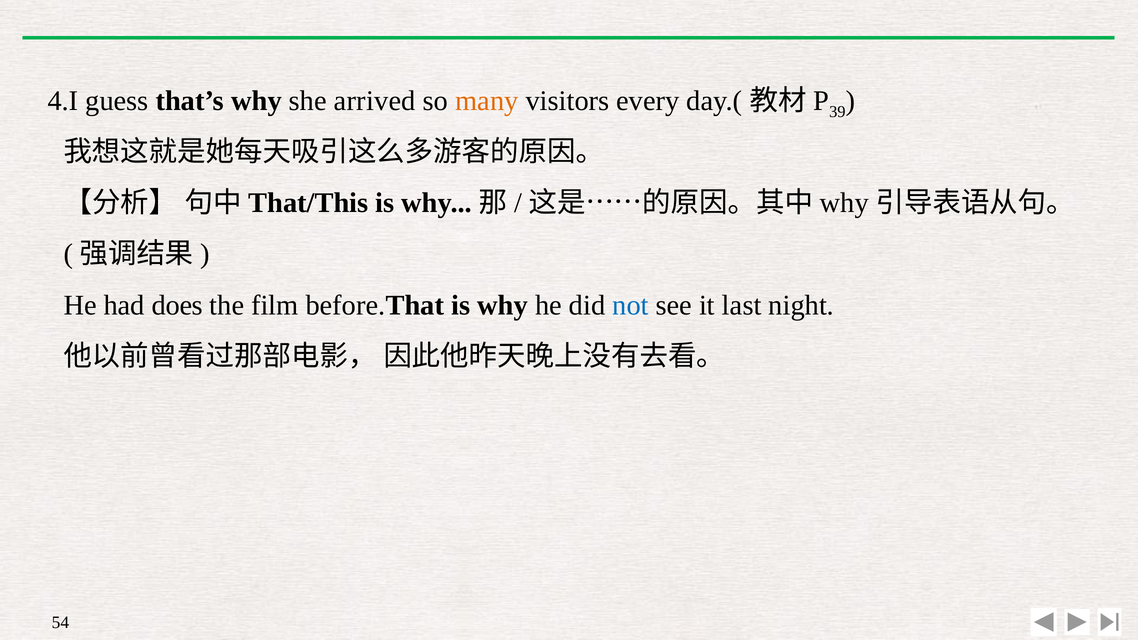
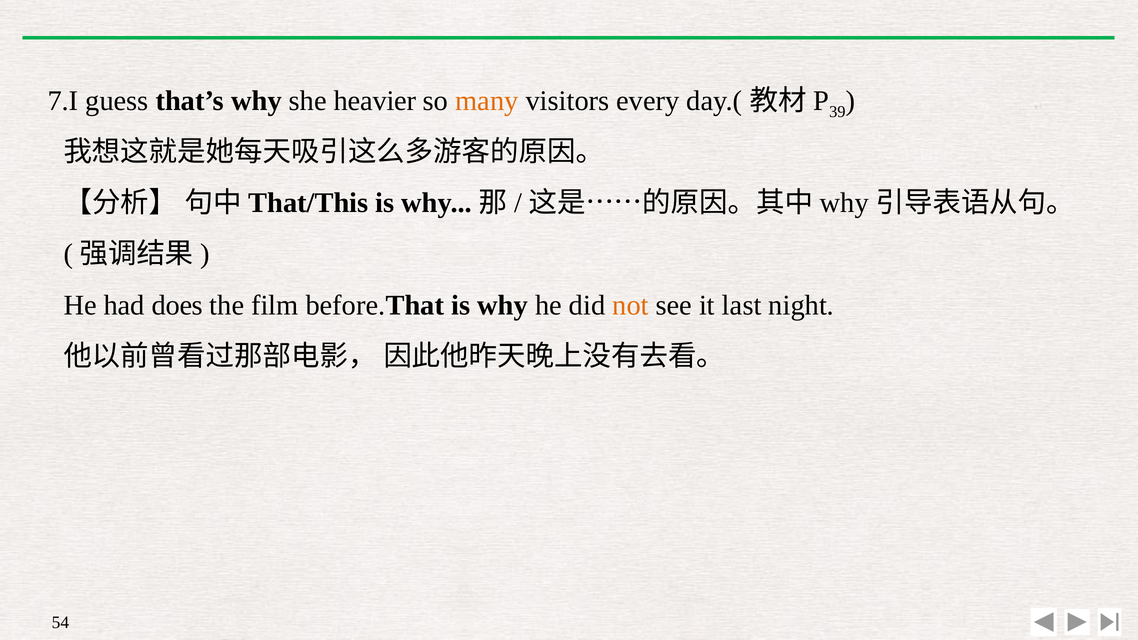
4.I: 4.I -> 7.I
arrived: arrived -> heavier
not colour: blue -> orange
